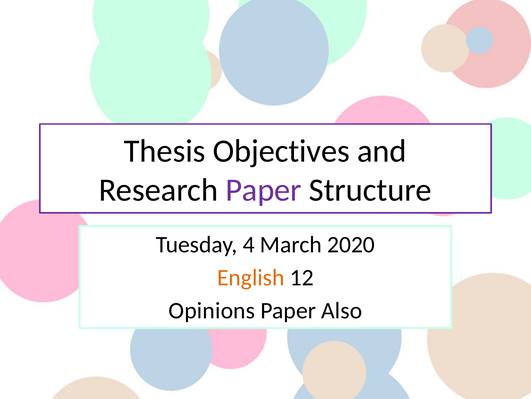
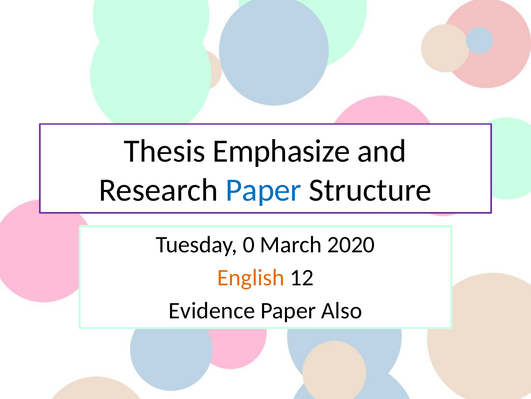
Objectives: Objectives -> Emphasize
Paper at (263, 190) colour: purple -> blue
4: 4 -> 0
Opinions: Opinions -> Evidence
